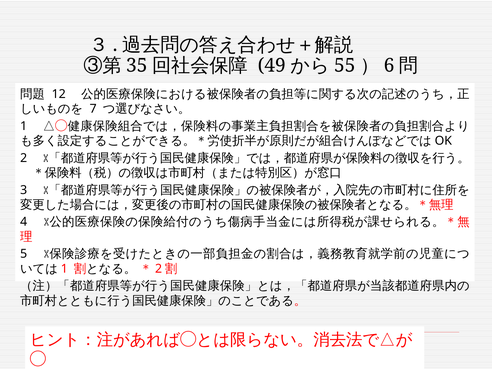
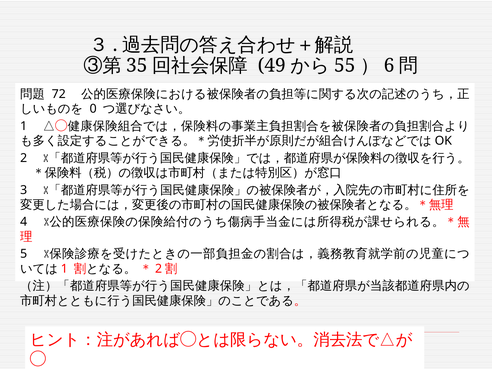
12: 12 -> 72
7: 7 -> 0
